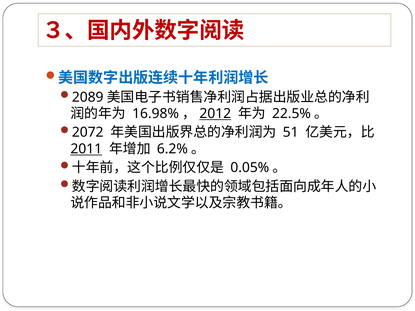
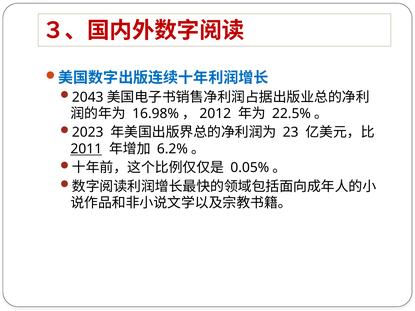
2089: 2089 -> 2043
2012 underline: present -> none
2072: 2072 -> 2023
51: 51 -> 23
